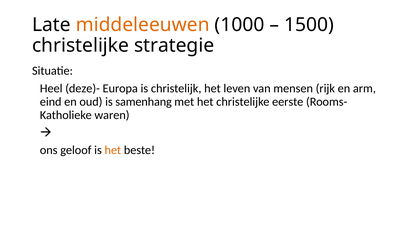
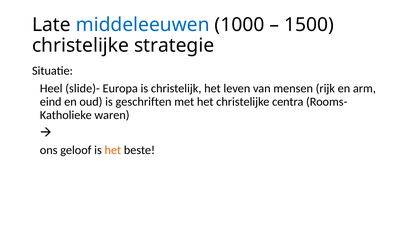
middeleeuwen colour: orange -> blue
deze)-: deze)- -> slide)-
samenhang: samenhang -> geschriften
eerste: eerste -> centra
